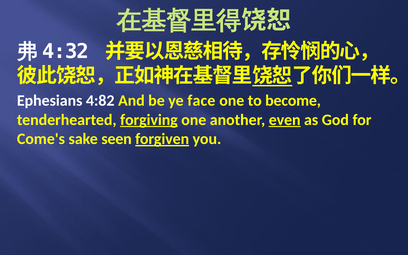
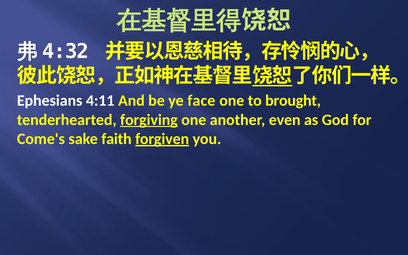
4:82: 4:82 -> 4:11
become: become -> brought
even underline: present -> none
seen: seen -> faith
